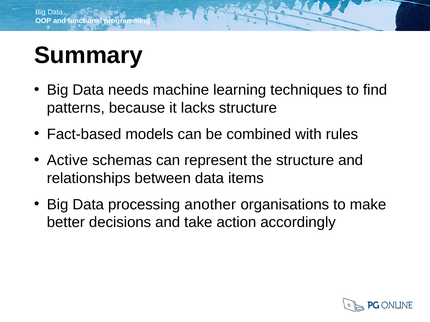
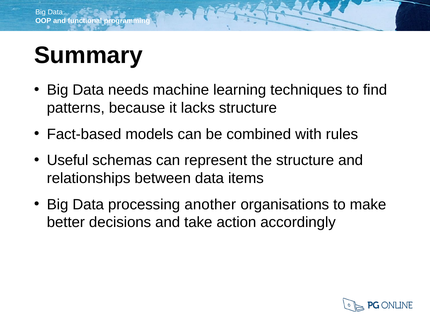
Active: Active -> Useful
